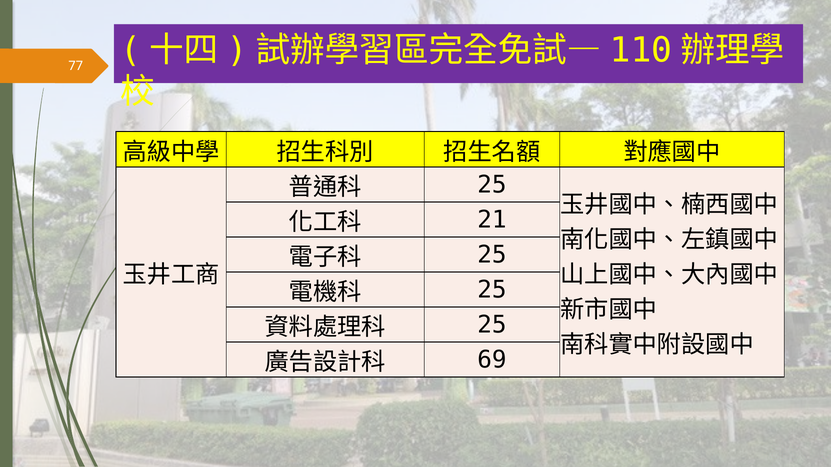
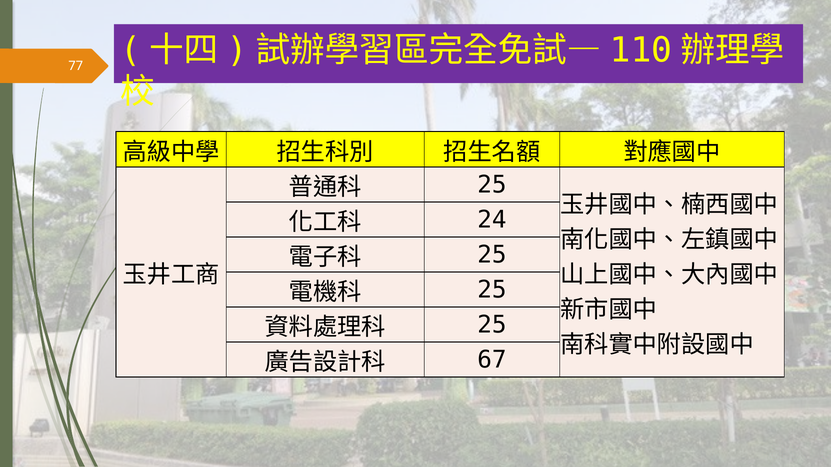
21: 21 -> 24
69: 69 -> 67
